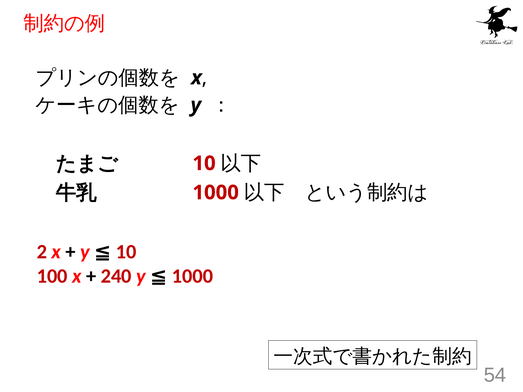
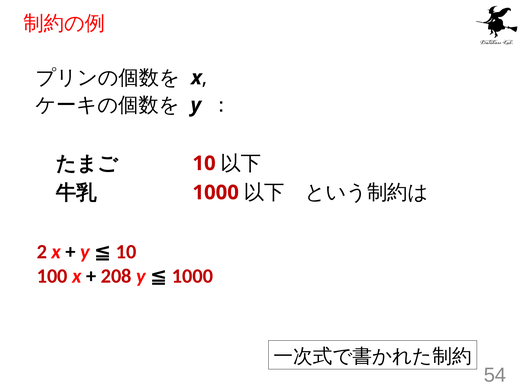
240: 240 -> 208
